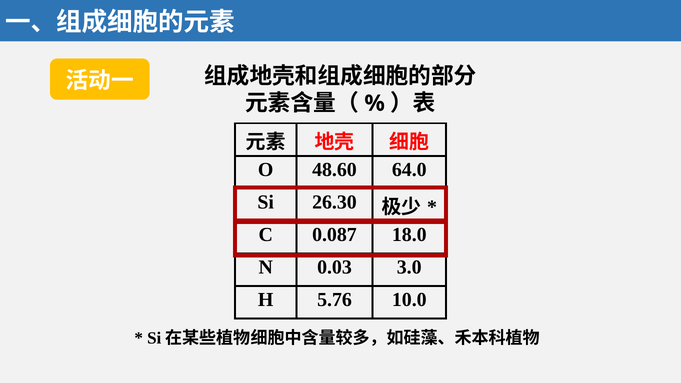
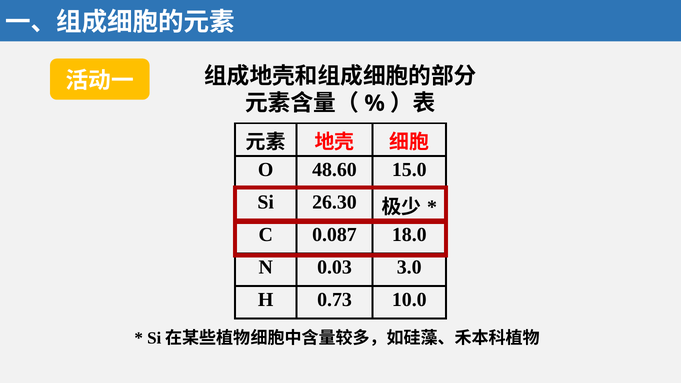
64.0: 64.0 -> 15.0
5.76: 5.76 -> 0.73
